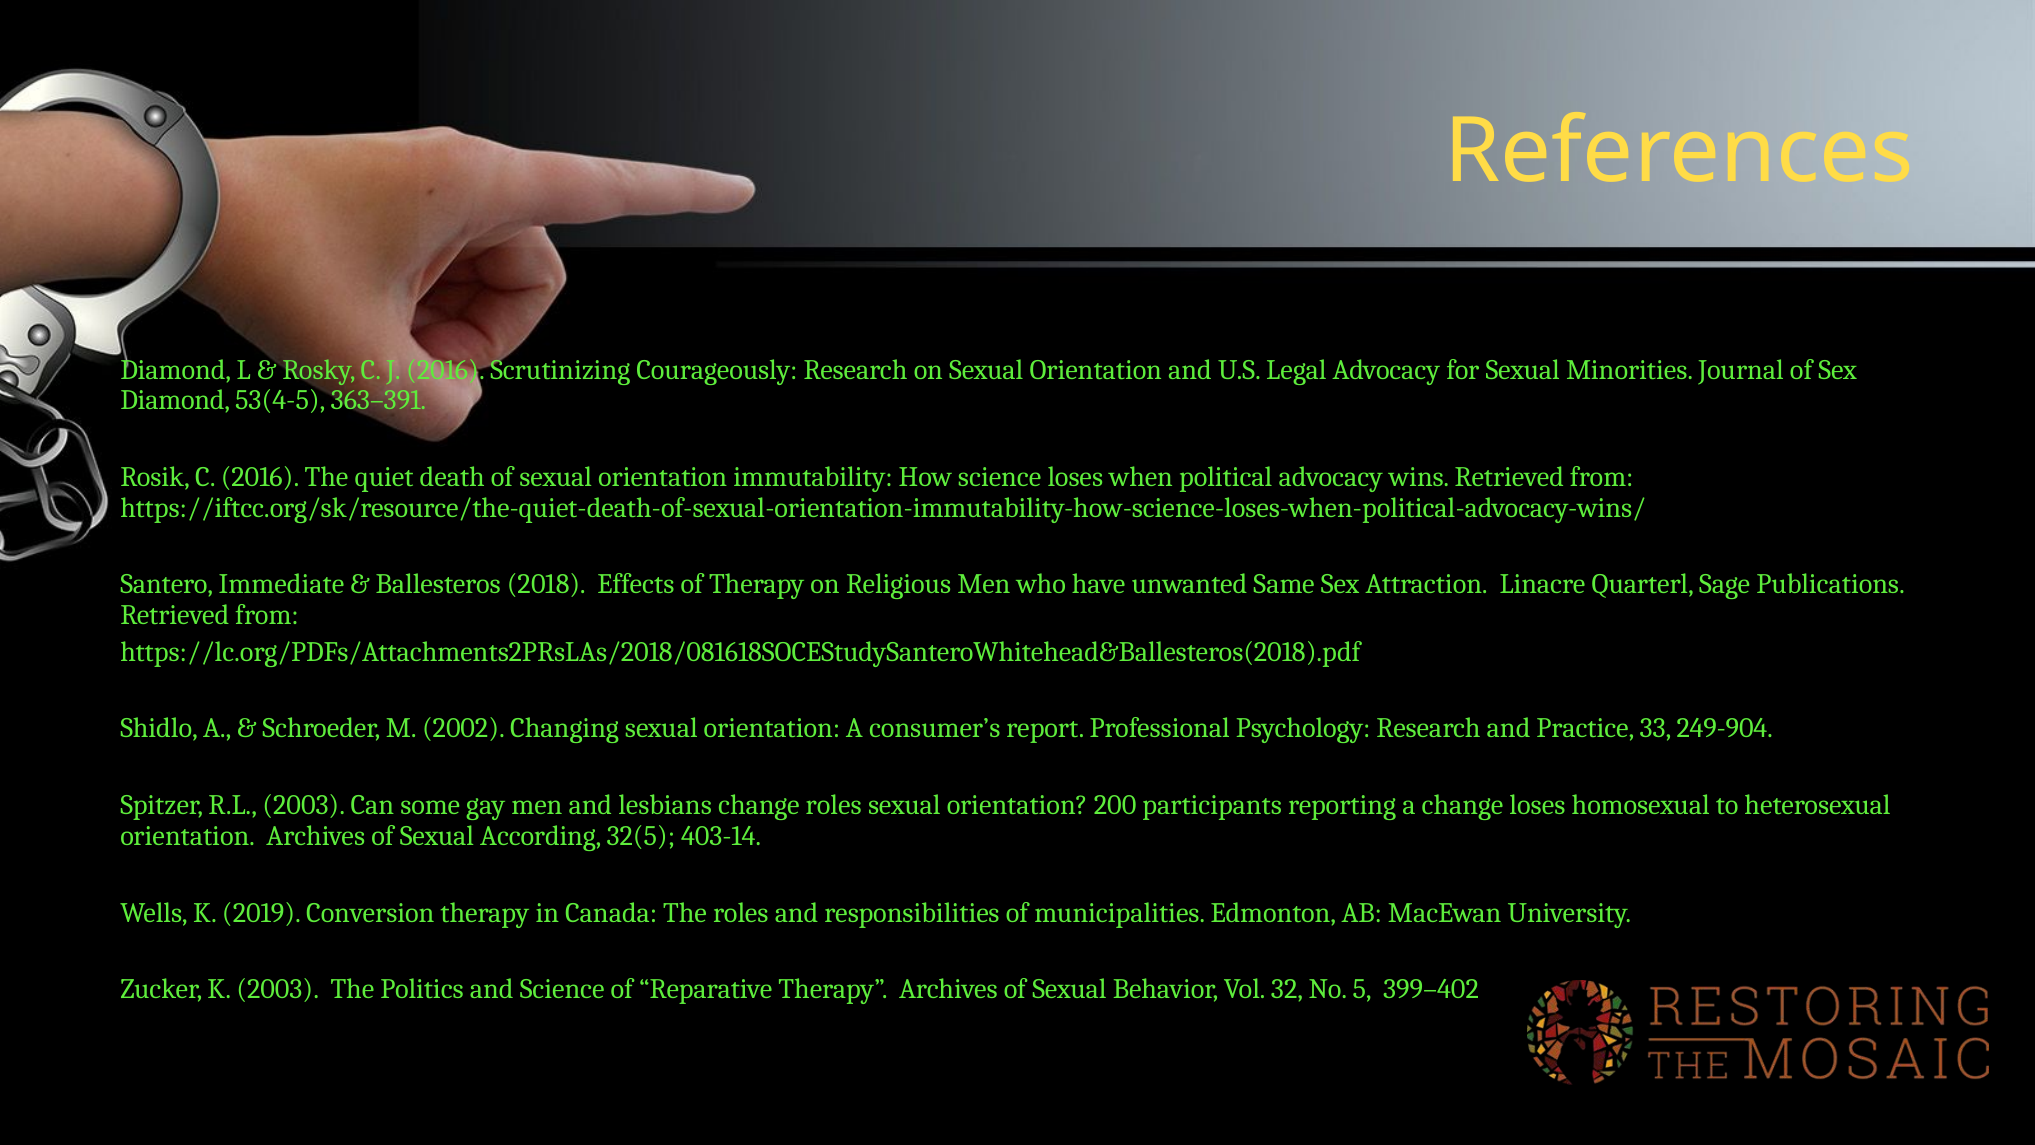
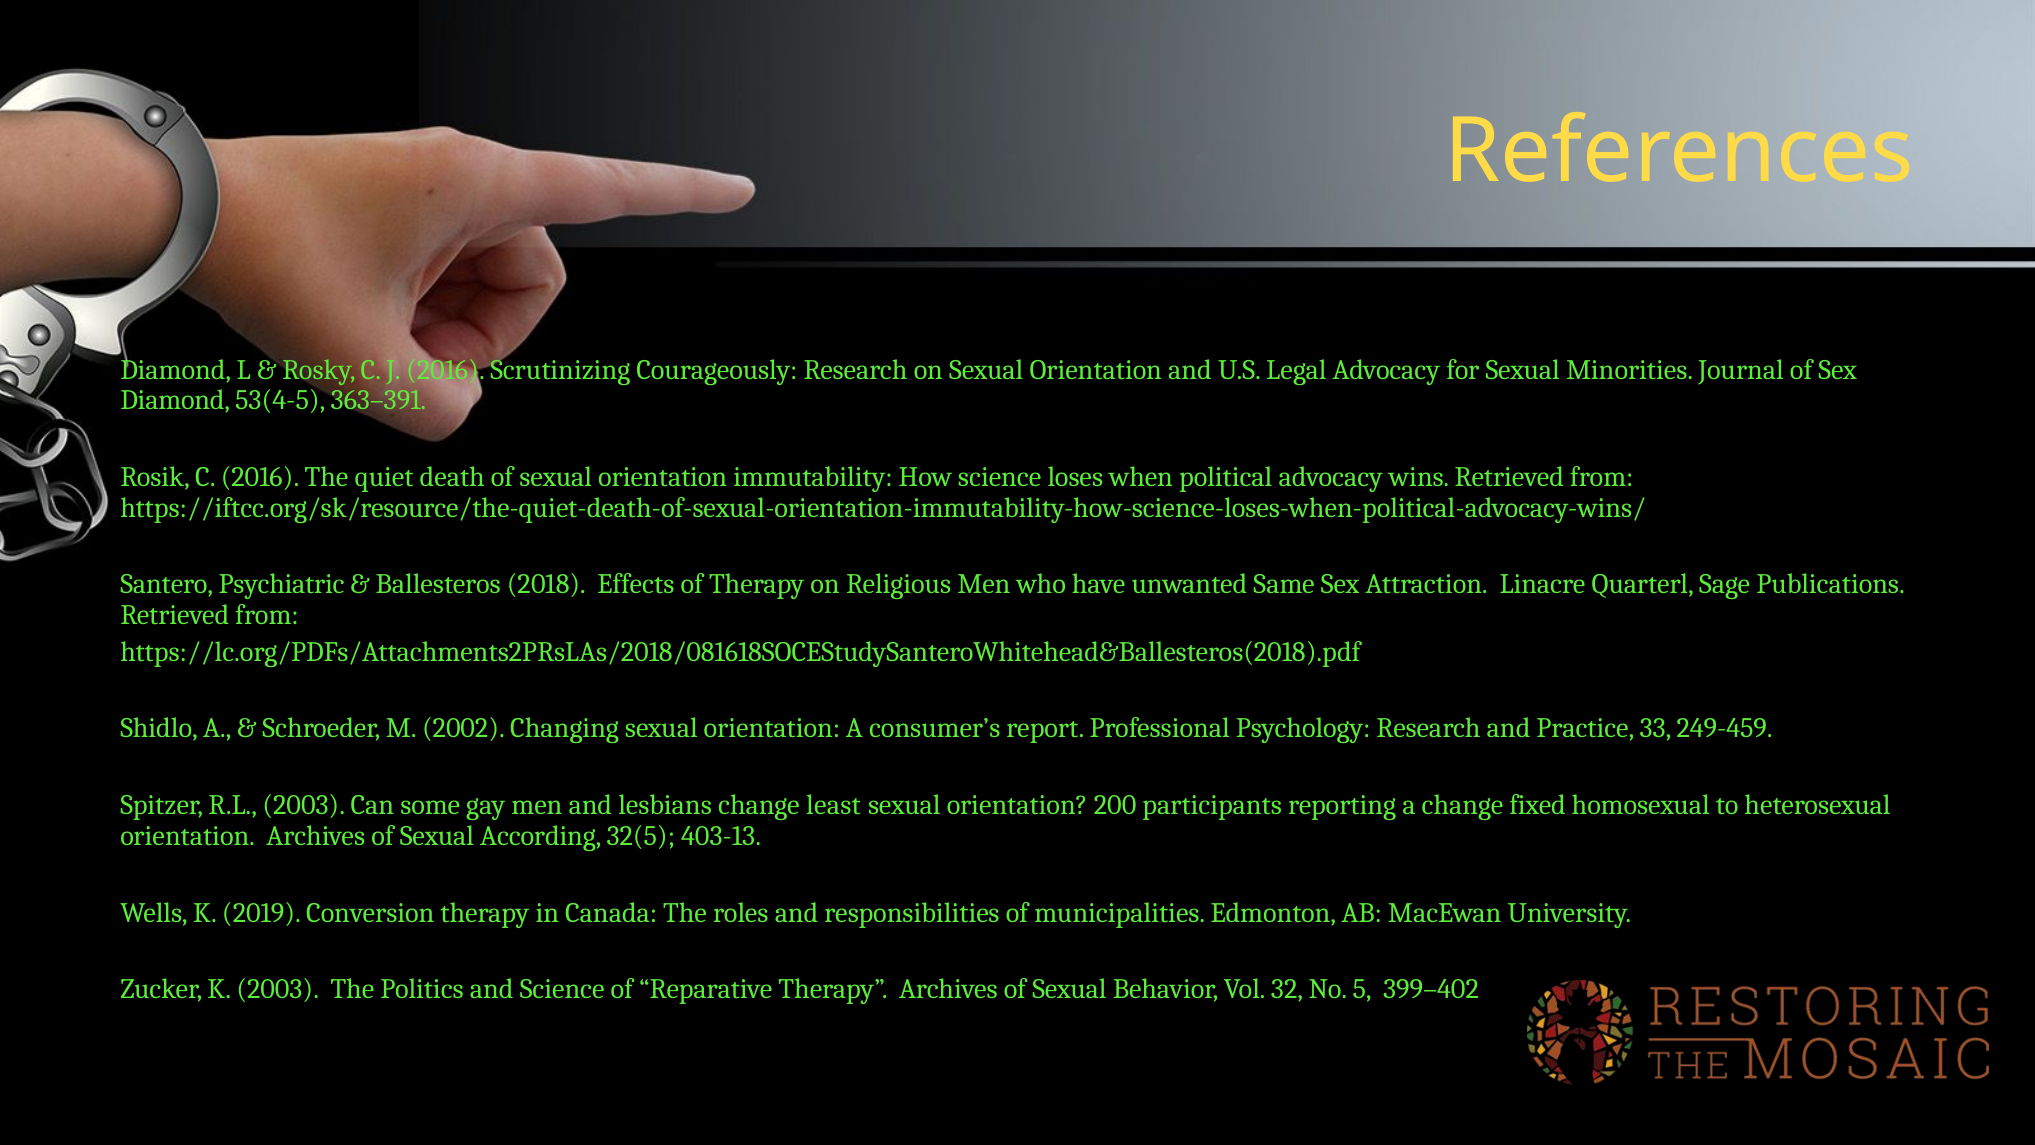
Immediate: Immediate -> Psychiatric
249-904: 249-904 -> 249-459
change roles: roles -> least
change loses: loses -> fixed
403-14: 403-14 -> 403-13
